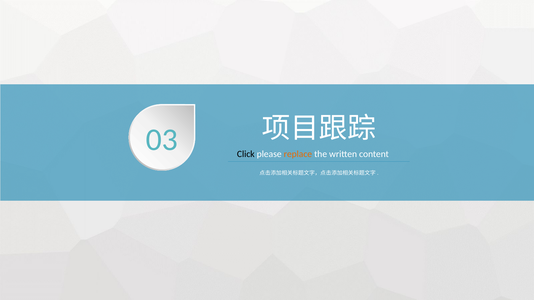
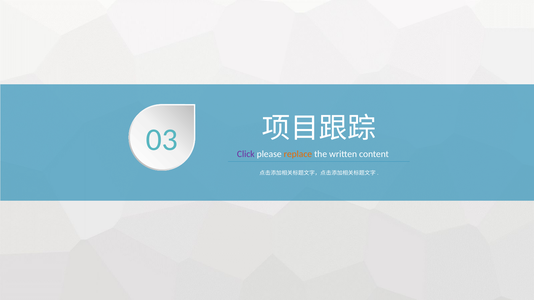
Click colour: black -> purple
